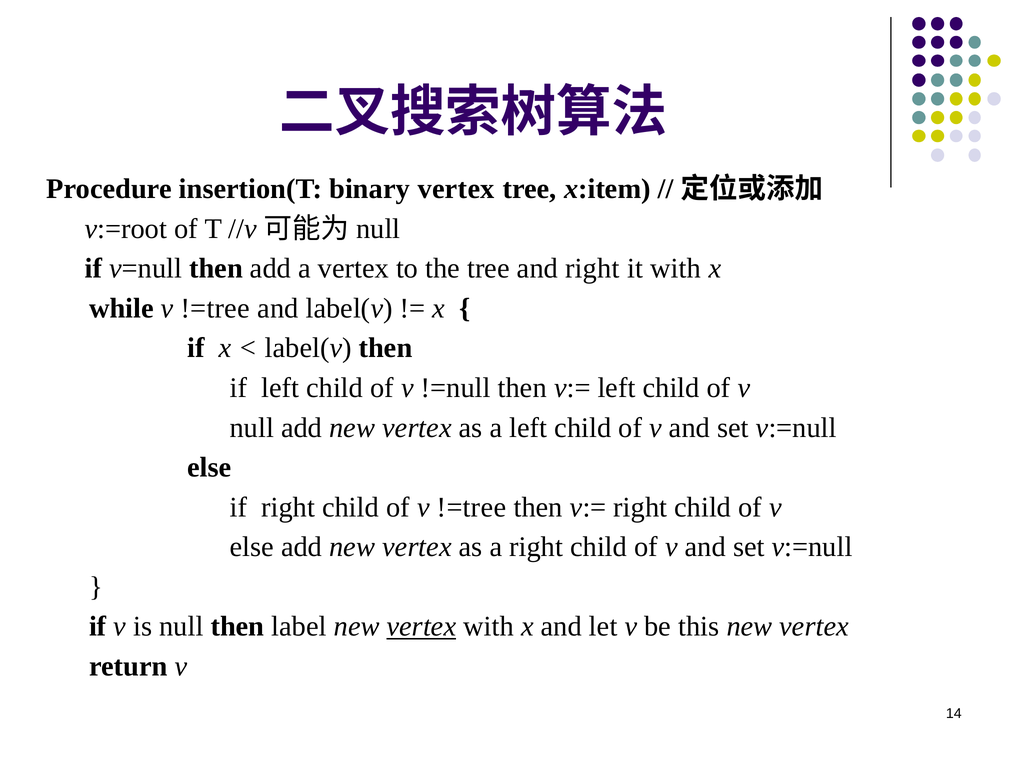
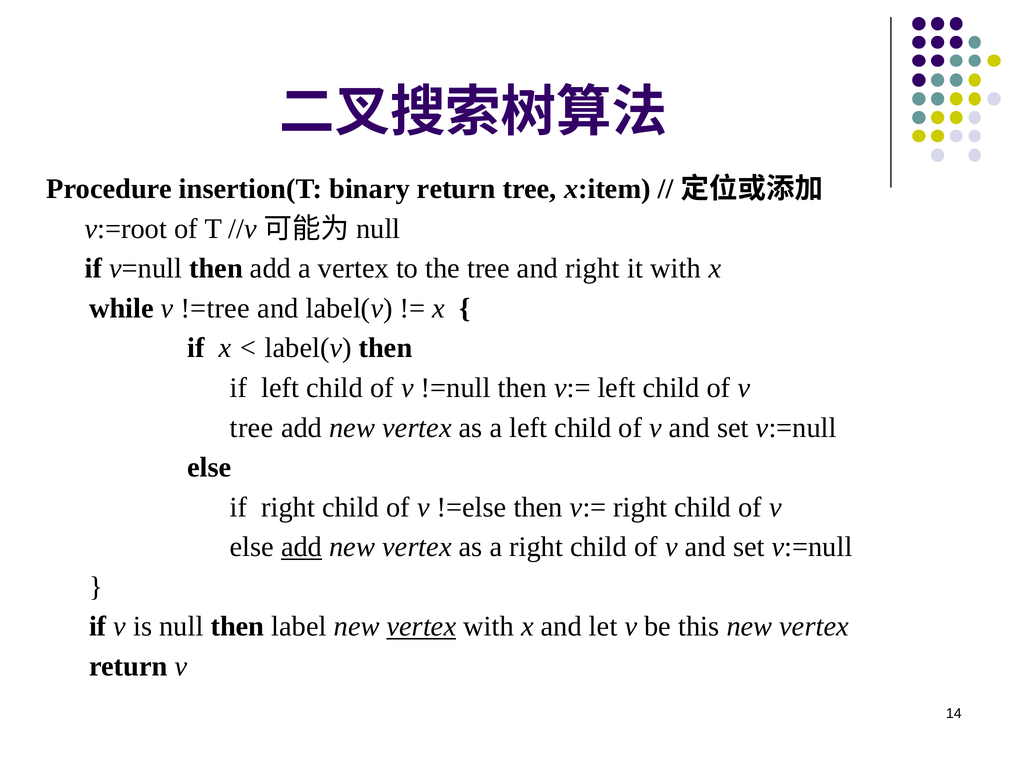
binary vertex: vertex -> return
null at (252, 428): null -> tree
of v !=tree: !=tree -> !=else
add at (302, 547) underline: none -> present
